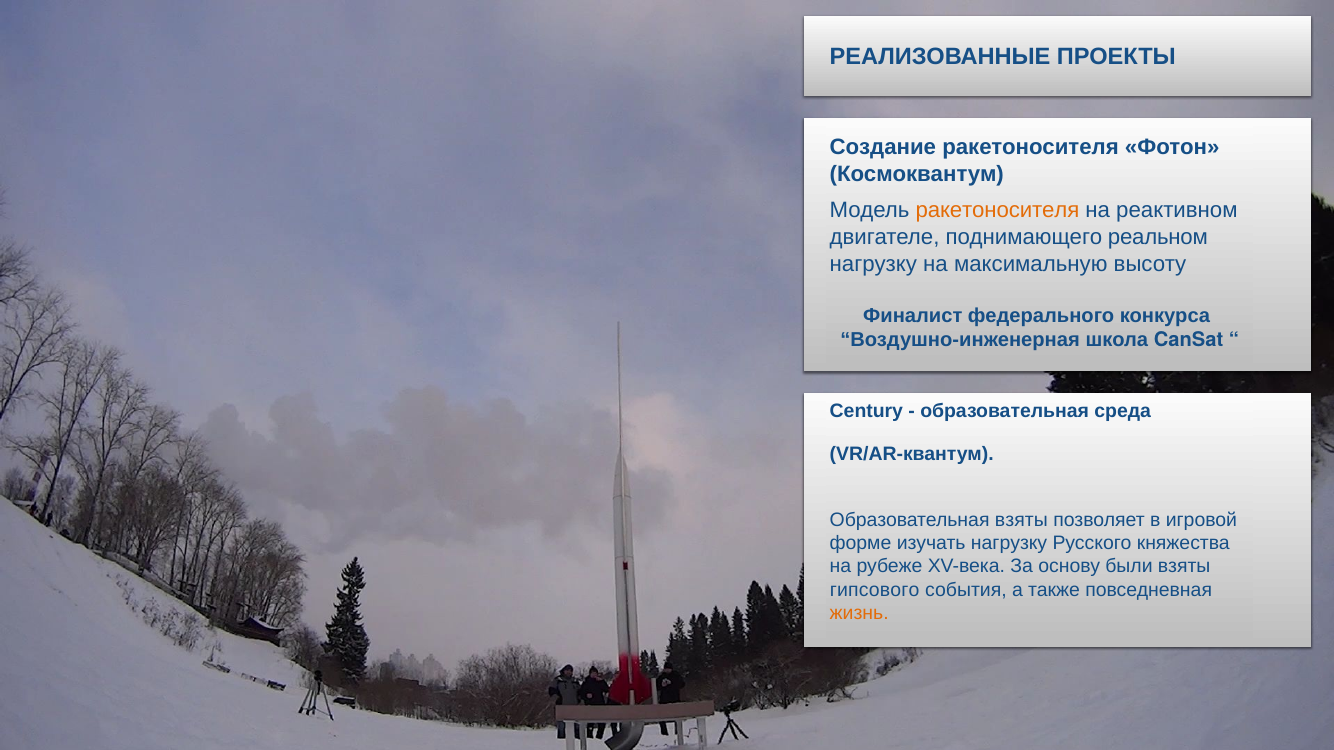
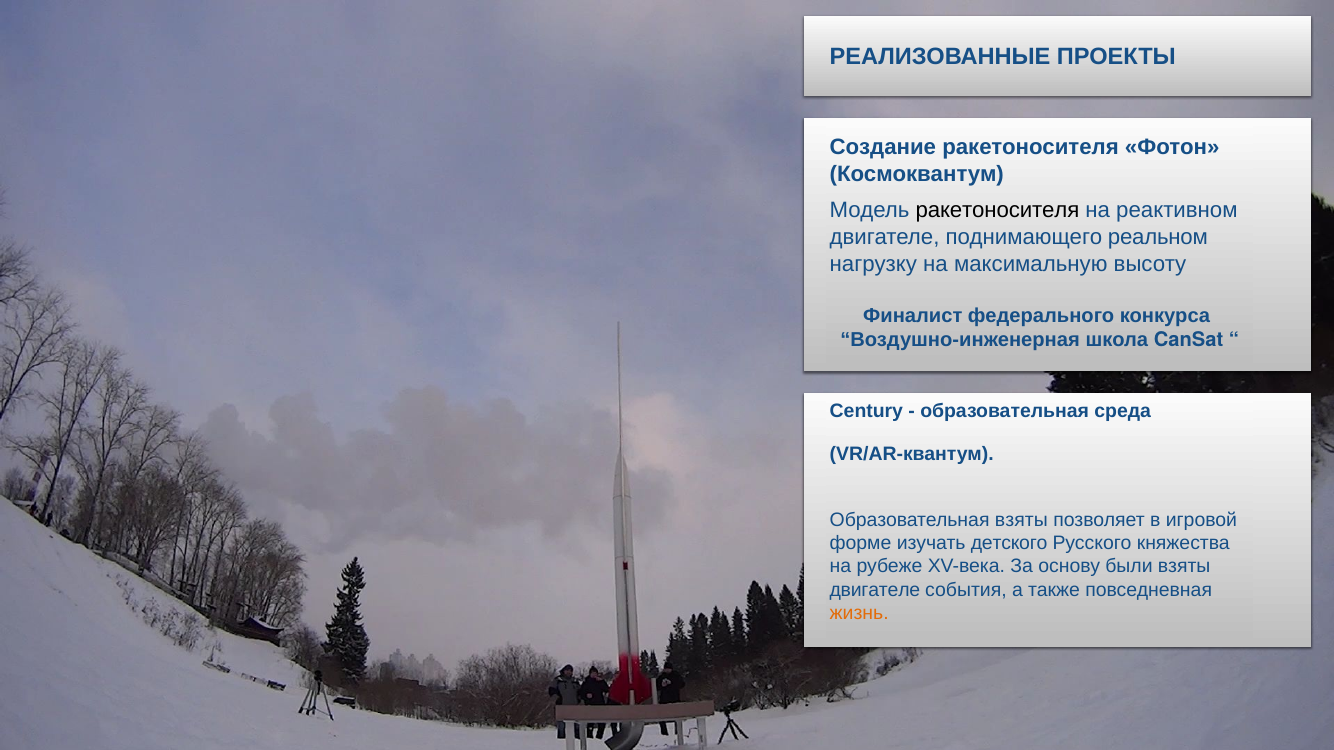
ракетоносителя at (998, 211) colour: orange -> black
изучать нагрузку: нагрузку -> детского
гипсового at (875, 590): гипсового -> двигателе
